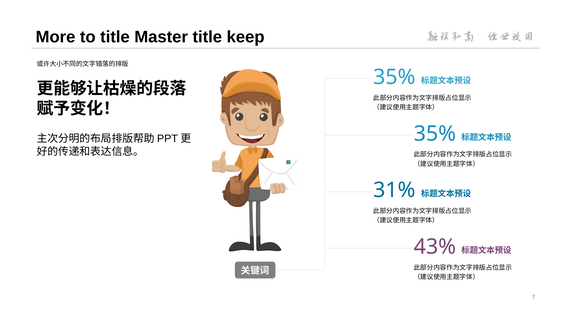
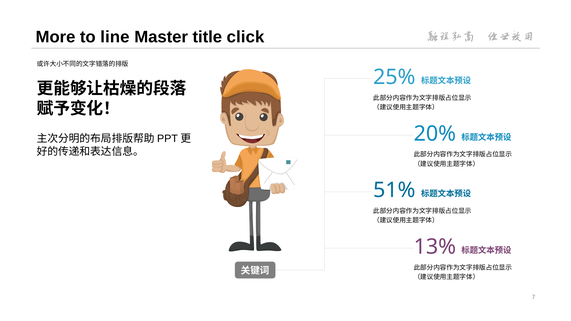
to title: title -> line
keep: keep -> click
35% at (394, 77): 35% -> 25%
35% at (435, 134): 35% -> 20%
31%: 31% -> 51%
43%: 43% -> 13%
